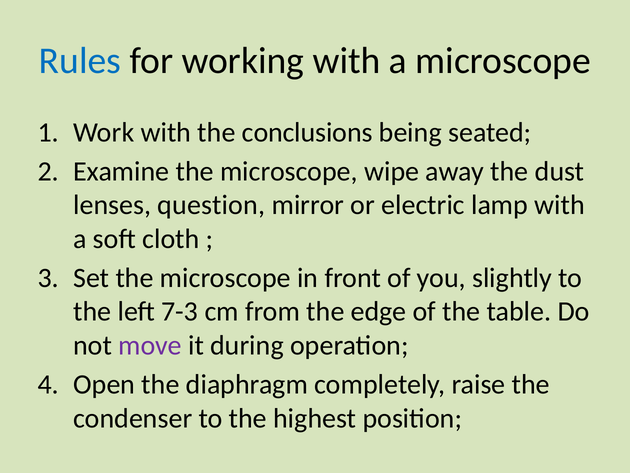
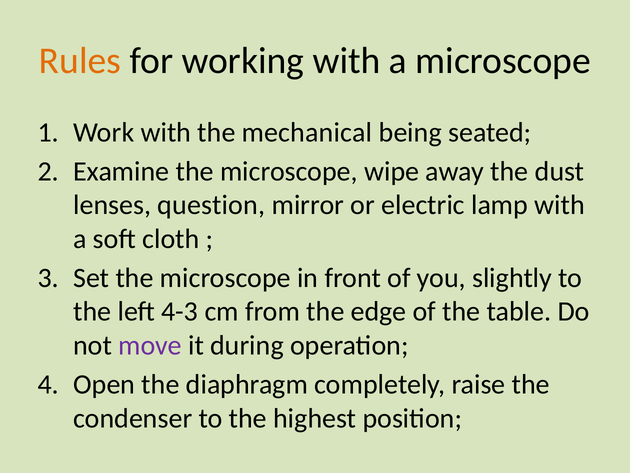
Rules colour: blue -> orange
conclusions: conclusions -> mechanical
7-3: 7-3 -> 4-3
